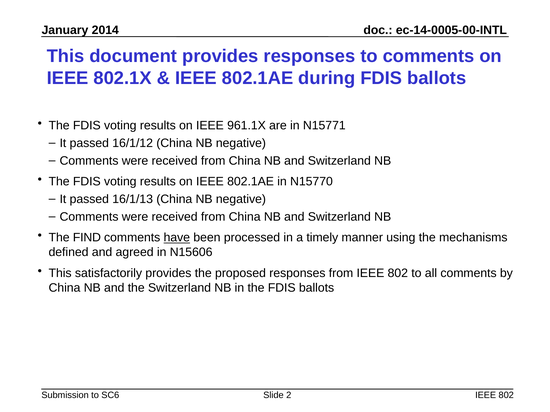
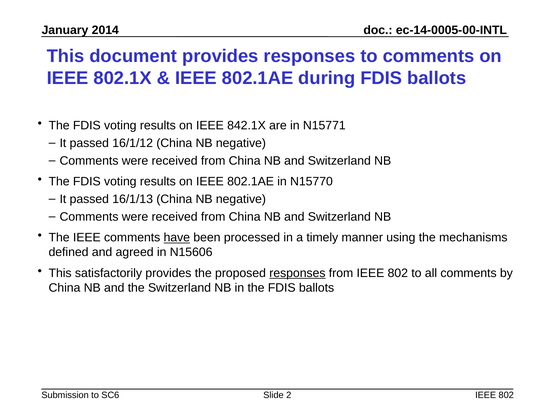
961.1X: 961.1X -> 842.1X
The FIND: FIND -> IEEE
responses at (297, 273) underline: none -> present
